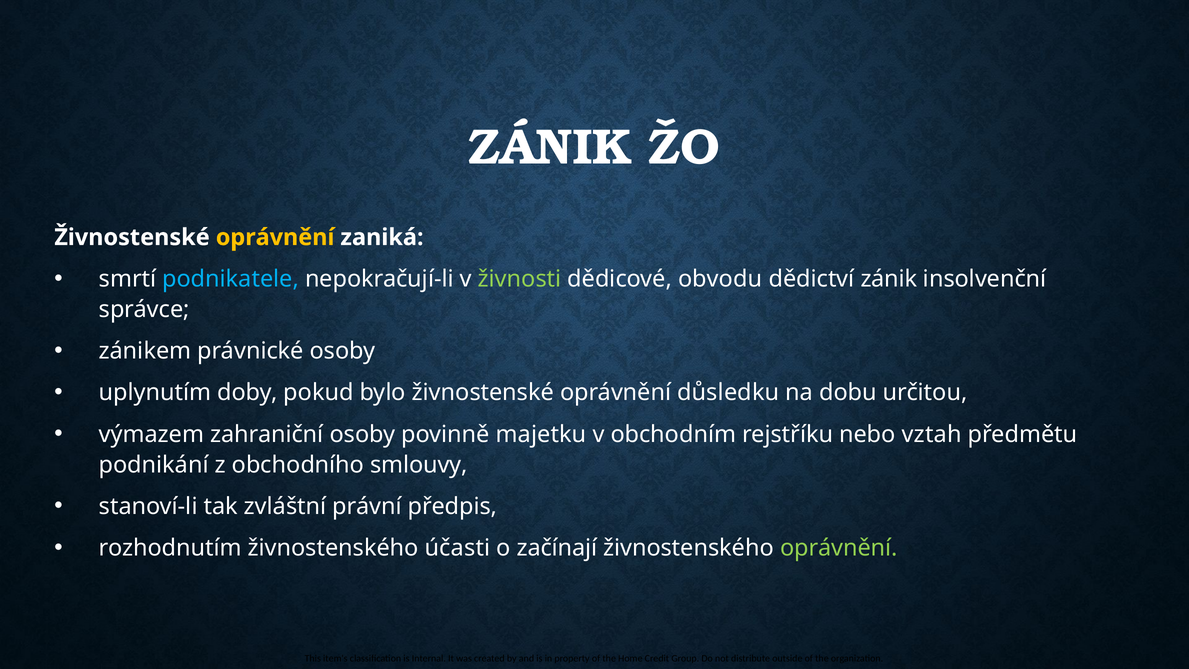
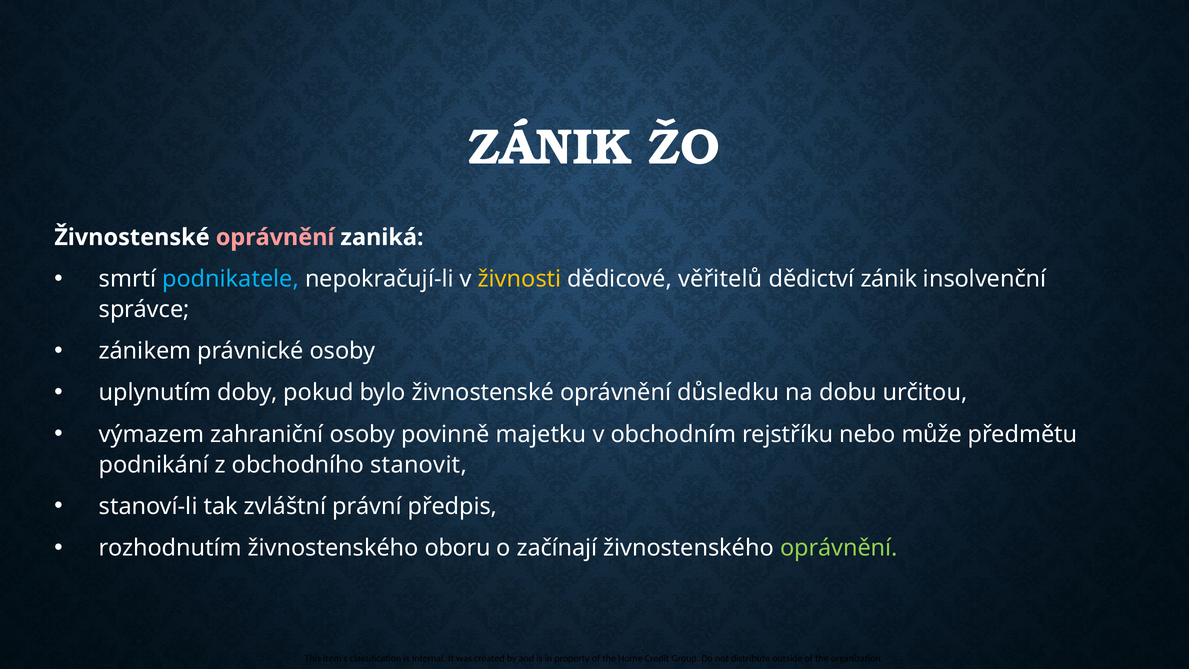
oprávnění at (275, 237) colour: yellow -> pink
živnosti colour: light green -> yellow
obvodu: obvodu -> věřitelů
vztah: vztah -> může
smlouvy: smlouvy -> stanovit
účasti: účasti -> oboru
